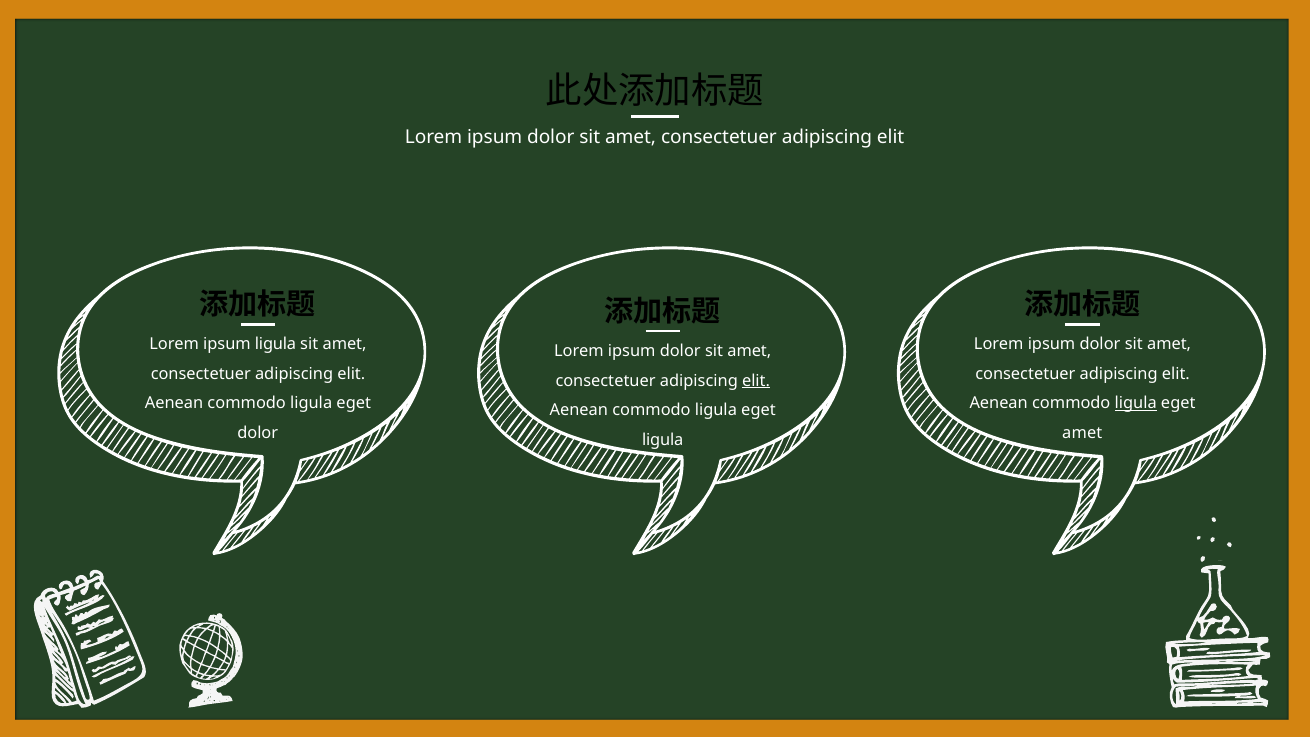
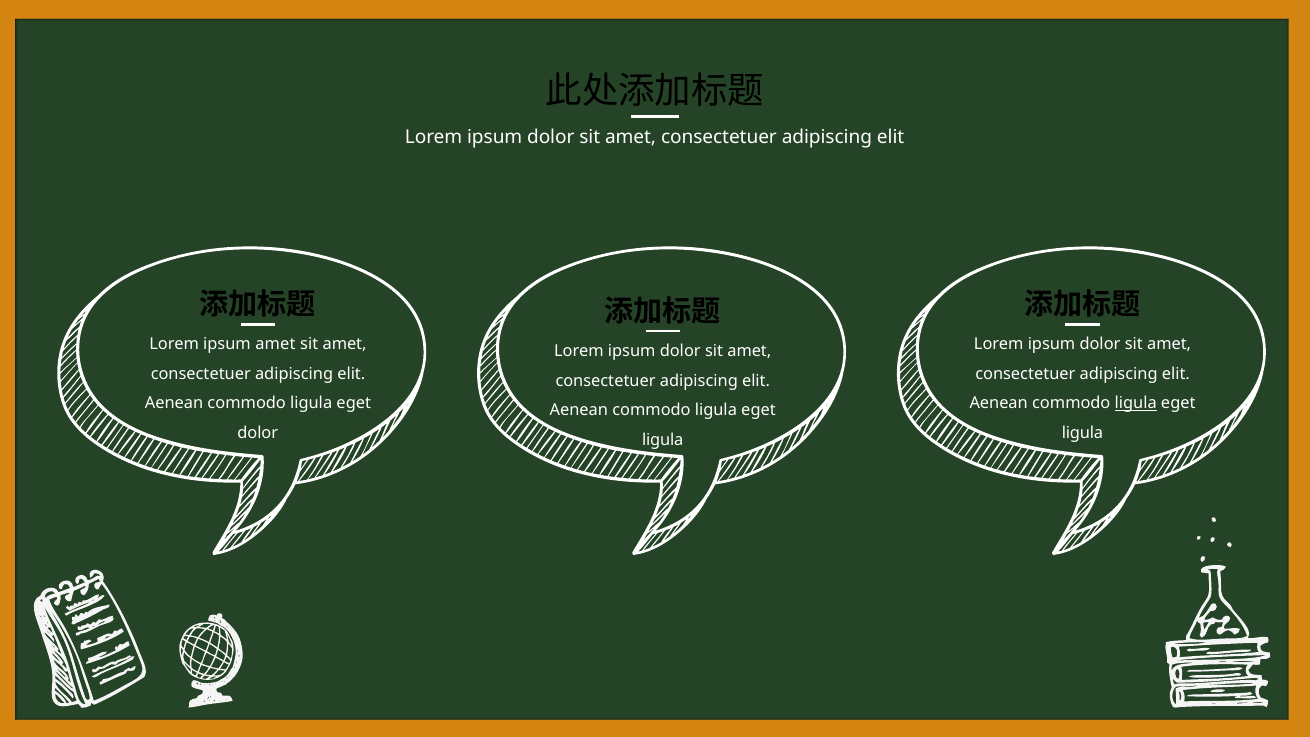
ipsum ligula: ligula -> amet
elit at (756, 381) underline: present -> none
amet at (1082, 433): amet -> ligula
